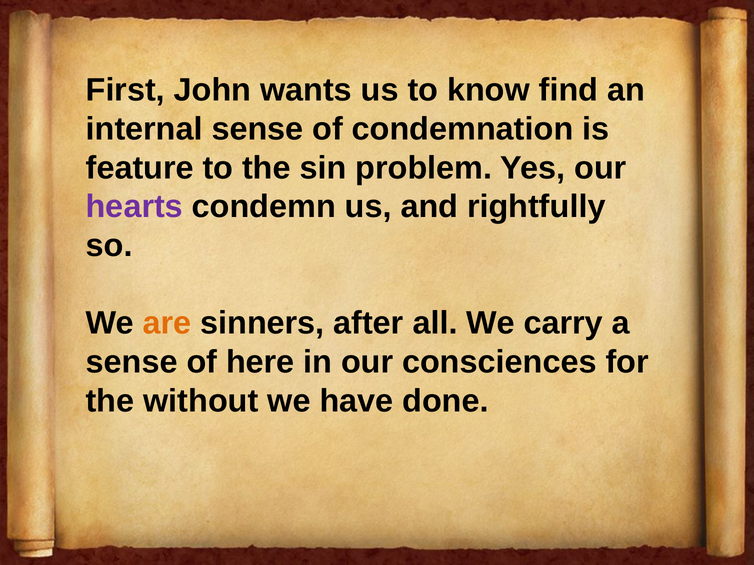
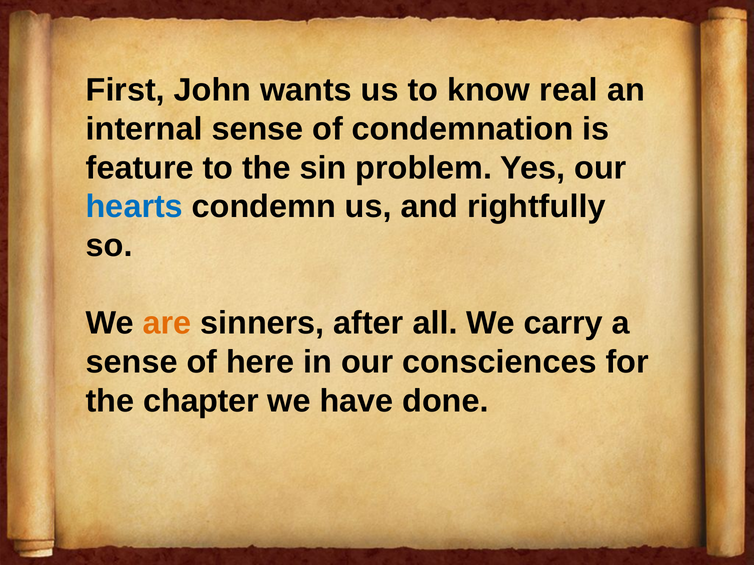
find: find -> real
hearts colour: purple -> blue
without: without -> chapter
